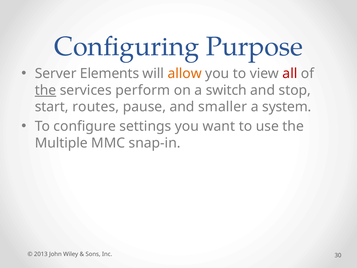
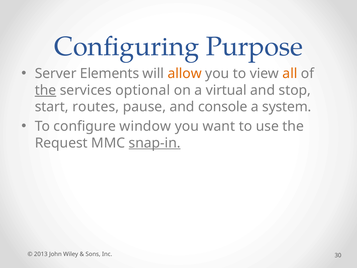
all colour: red -> orange
perform: perform -> optional
switch: switch -> virtual
smaller: smaller -> console
settings: settings -> window
Multiple: Multiple -> Request
snap-in underline: none -> present
